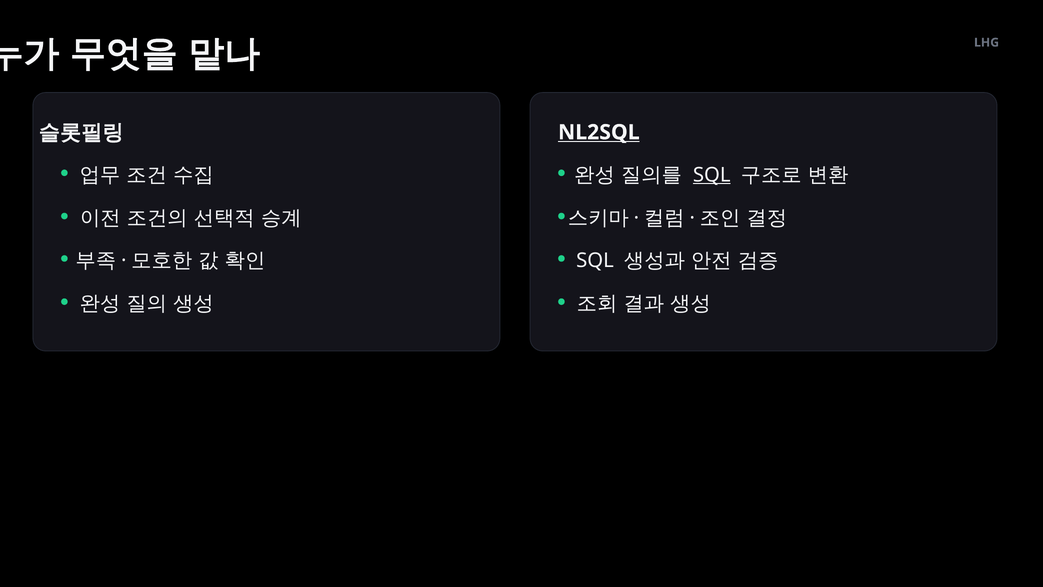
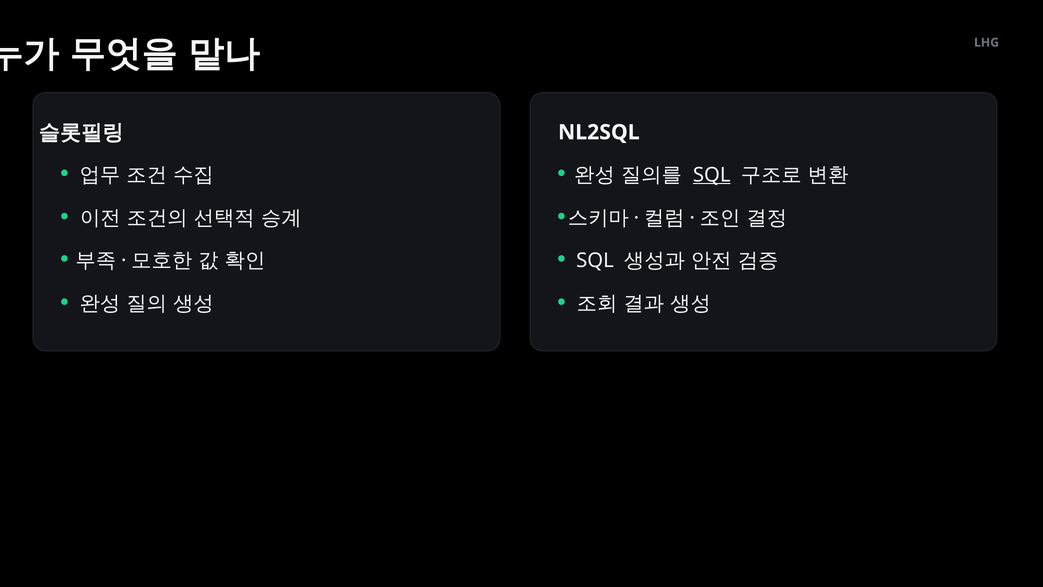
NL2SQL underline: present -> none
